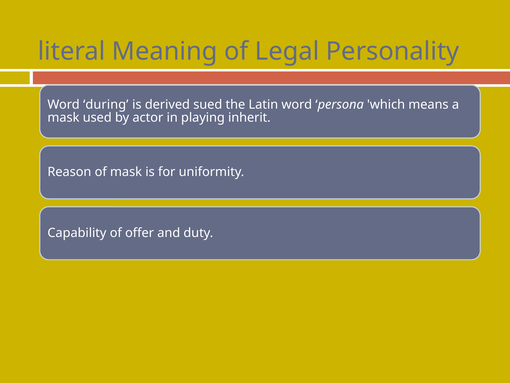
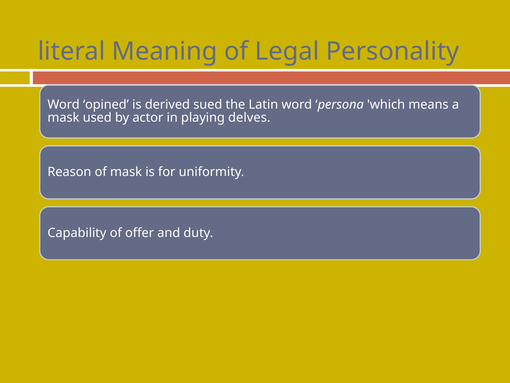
during: during -> opined
inherit: inherit -> delves
